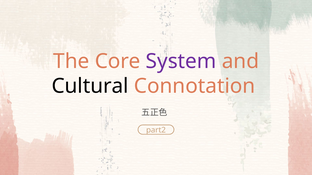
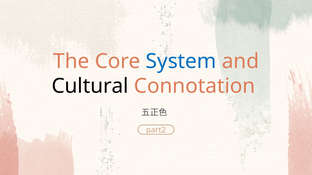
System colour: purple -> blue
